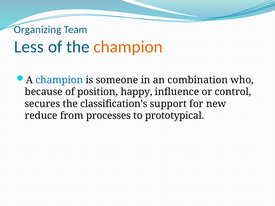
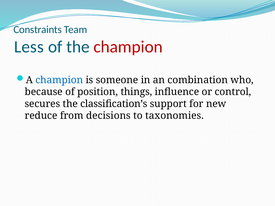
Organizing: Organizing -> Constraints
champion at (128, 47) colour: orange -> red
happy: happy -> things
processes: processes -> decisions
prototypical: prototypical -> taxonomies
